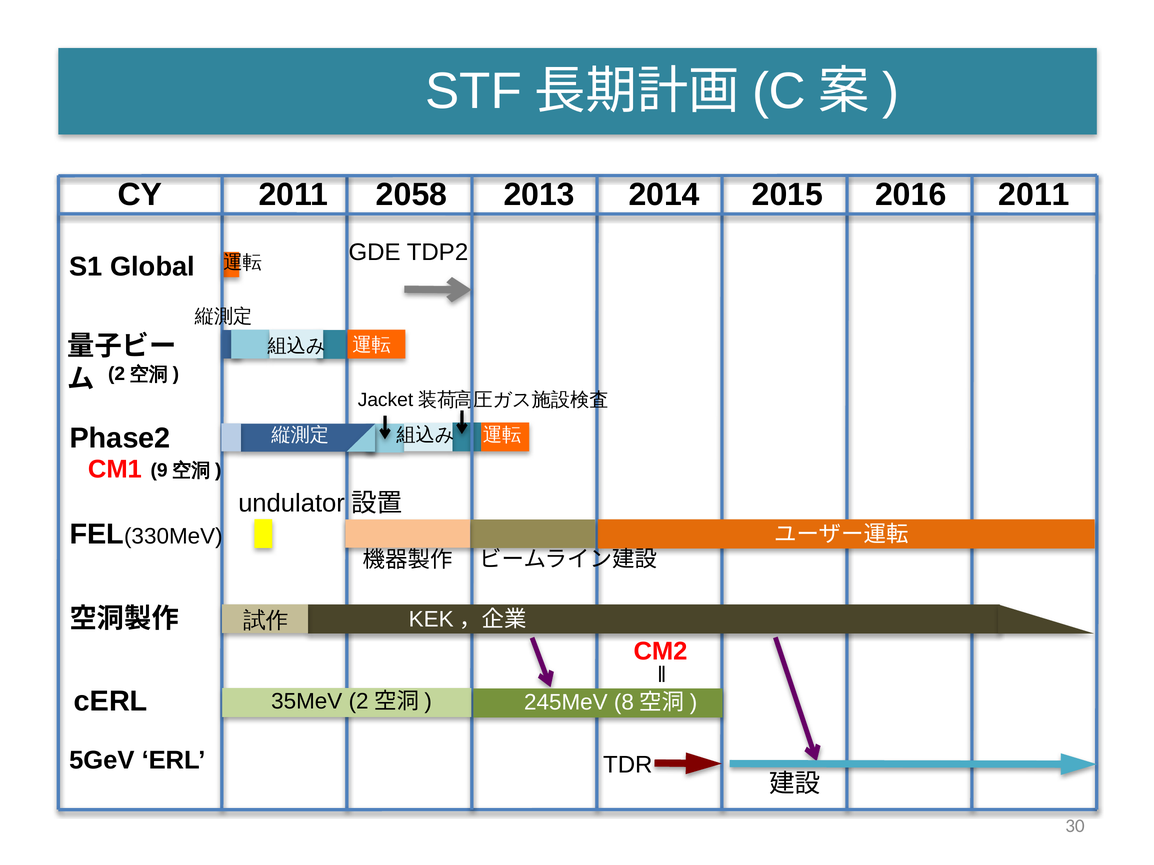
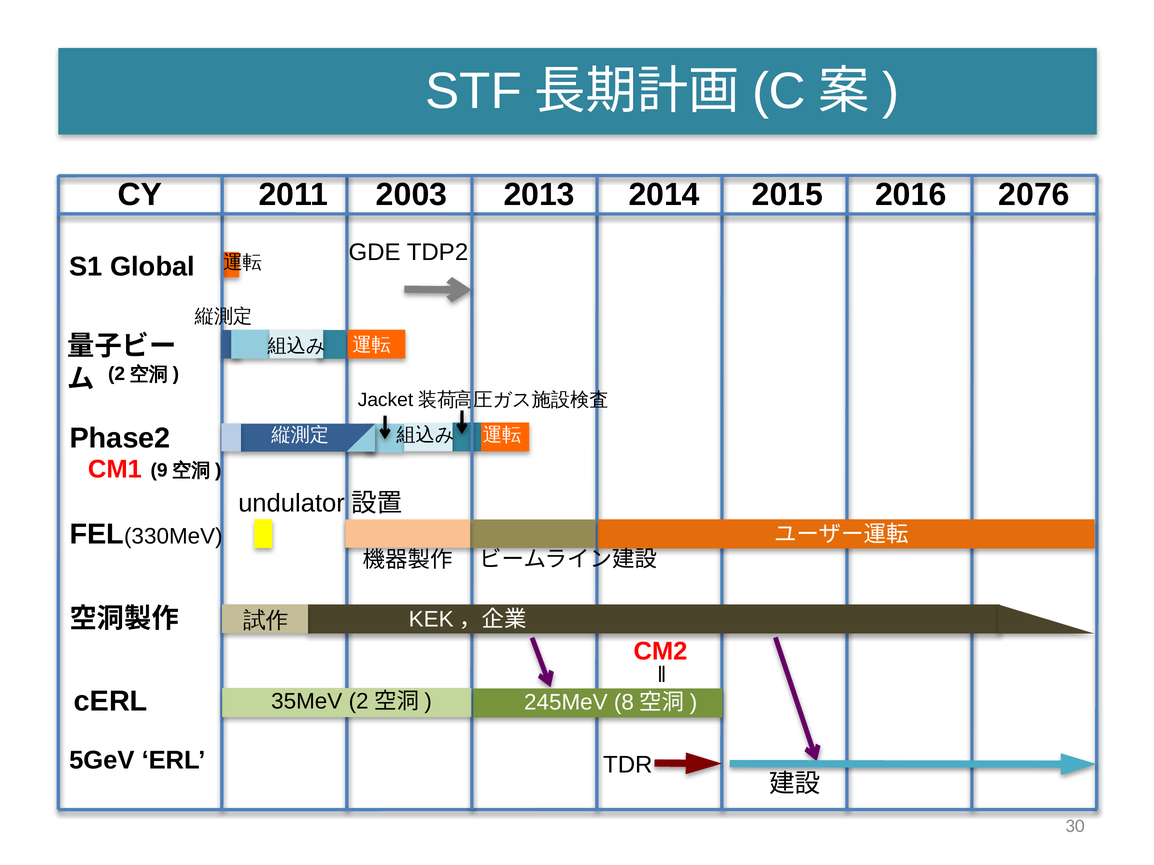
2058: 2058 -> 2003
2011 at (1034, 195): 2011 -> 2076
